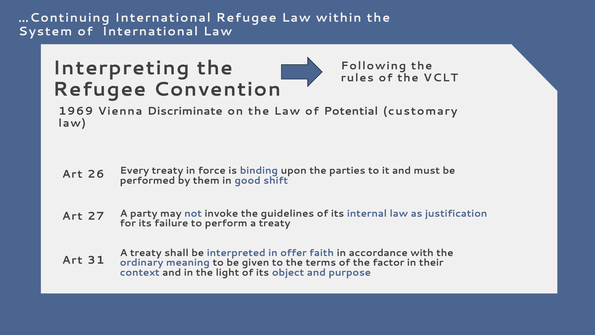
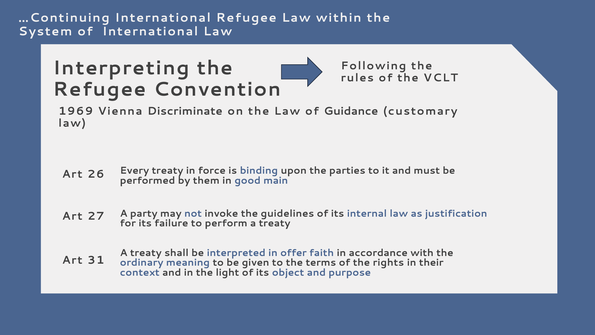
Potential: Potential -> Guidance
shift: shift -> main
factor: factor -> rights
